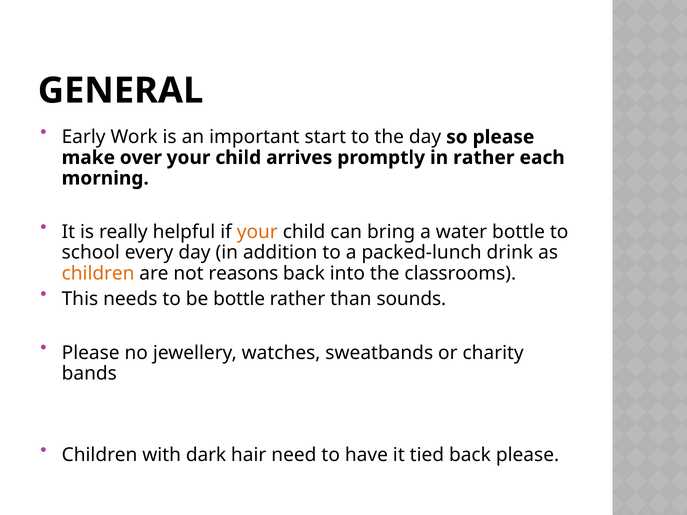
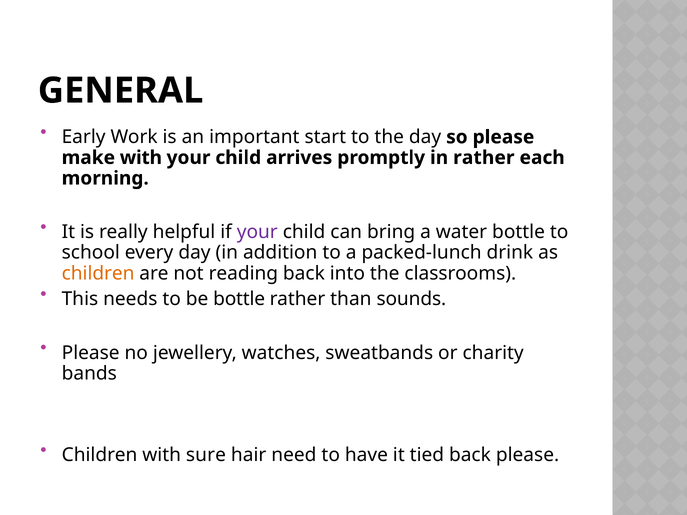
make over: over -> with
your at (257, 232) colour: orange -> purple
reasons: reasons -> reading
dark: dark -> sure
